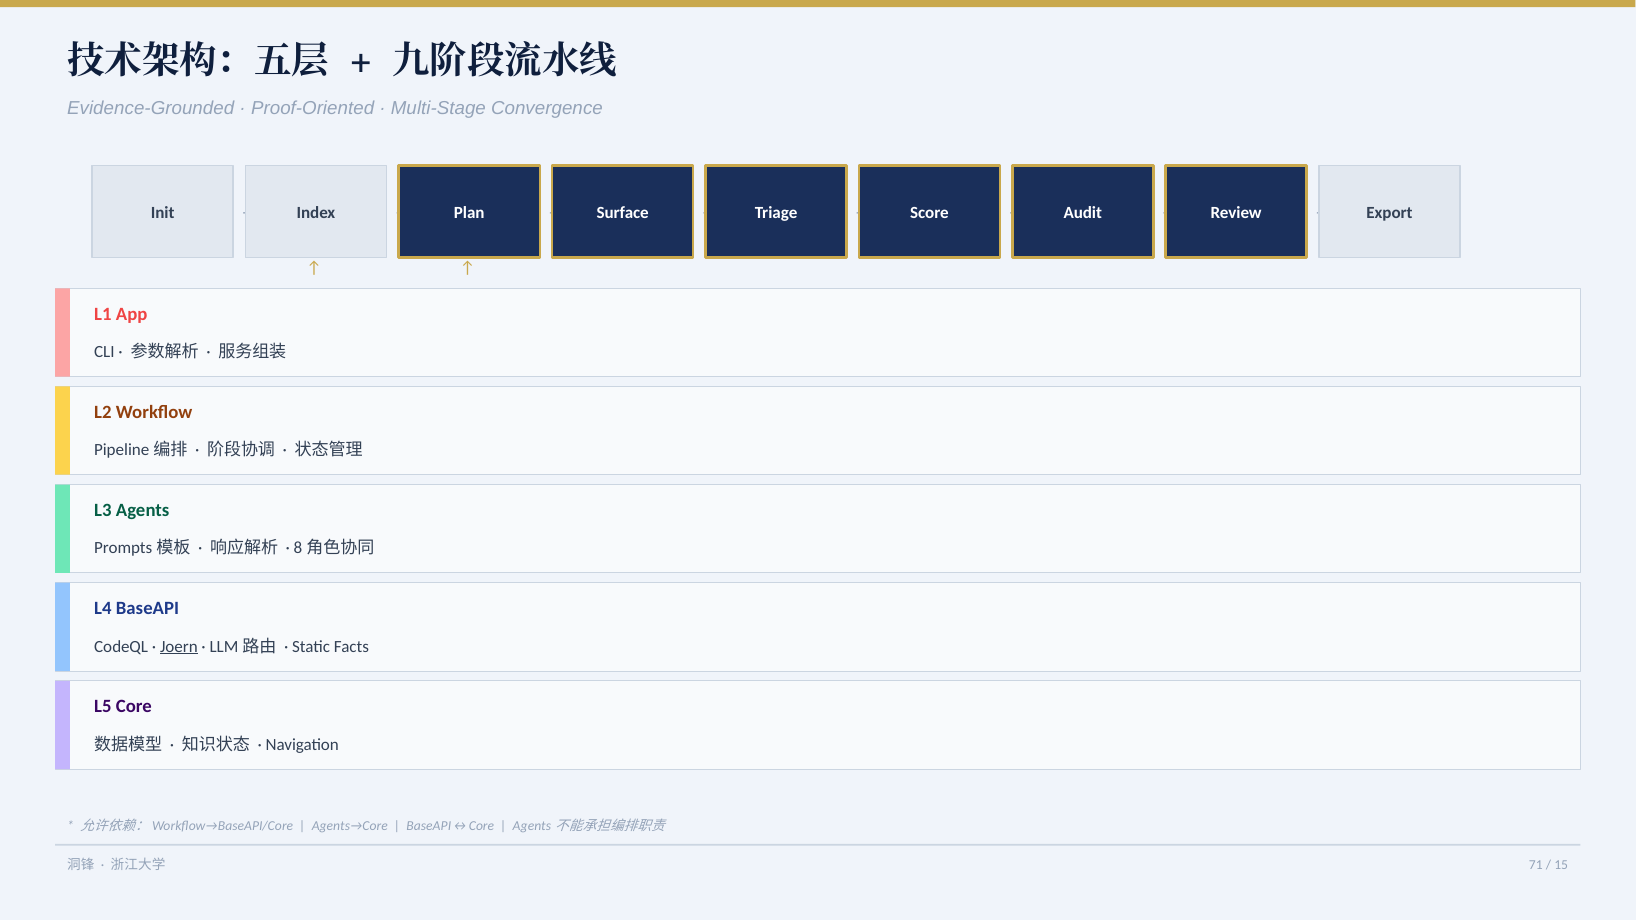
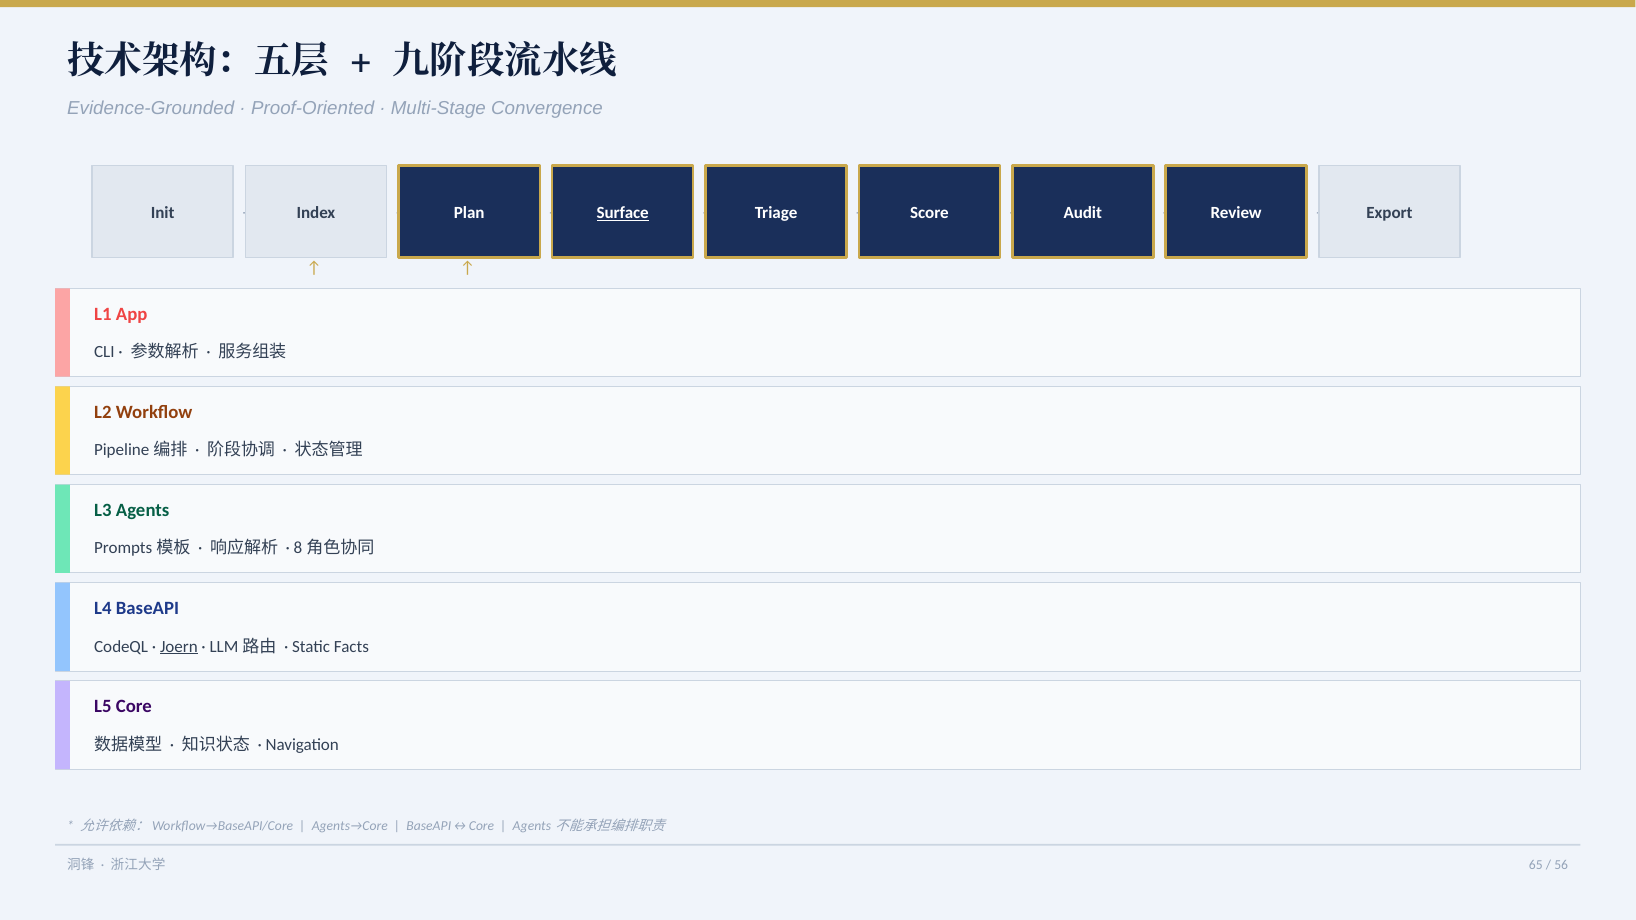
Surface underline: none -> present
71: 71 -> 65
15: 15 -> 56
